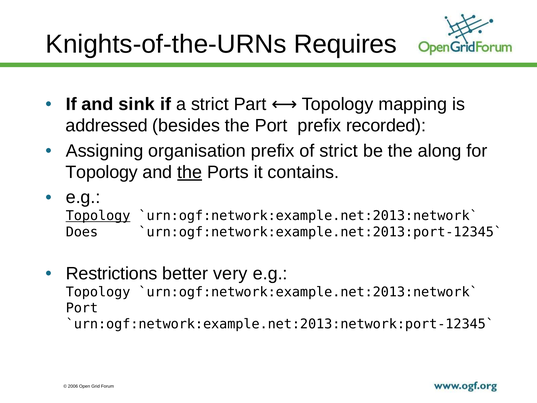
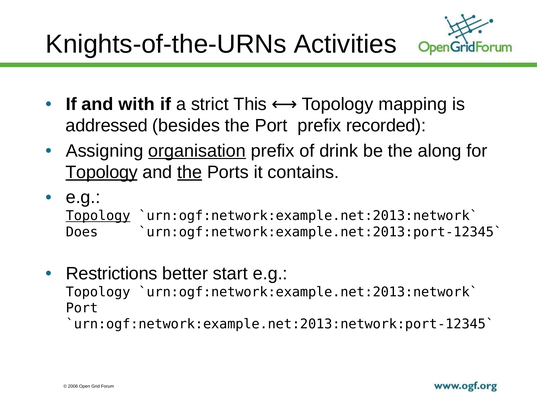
Requires: Requires -> Activities
sink: sink -> with
Part: Part -> This
organisation underline: none -> present
of strict: strict -> drink
Topology at (102, 172) underline: none -> present
very: very -> start
